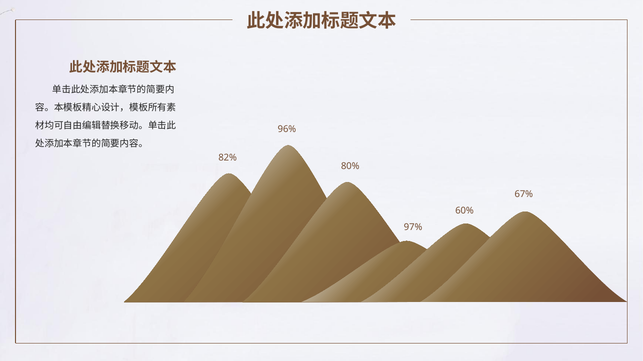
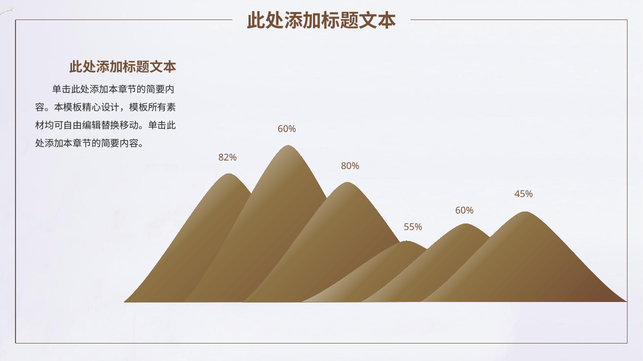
96% at (287, 129): 96% -> 60%
67%: 67% -> 45%
97%: 97% -> 55%
